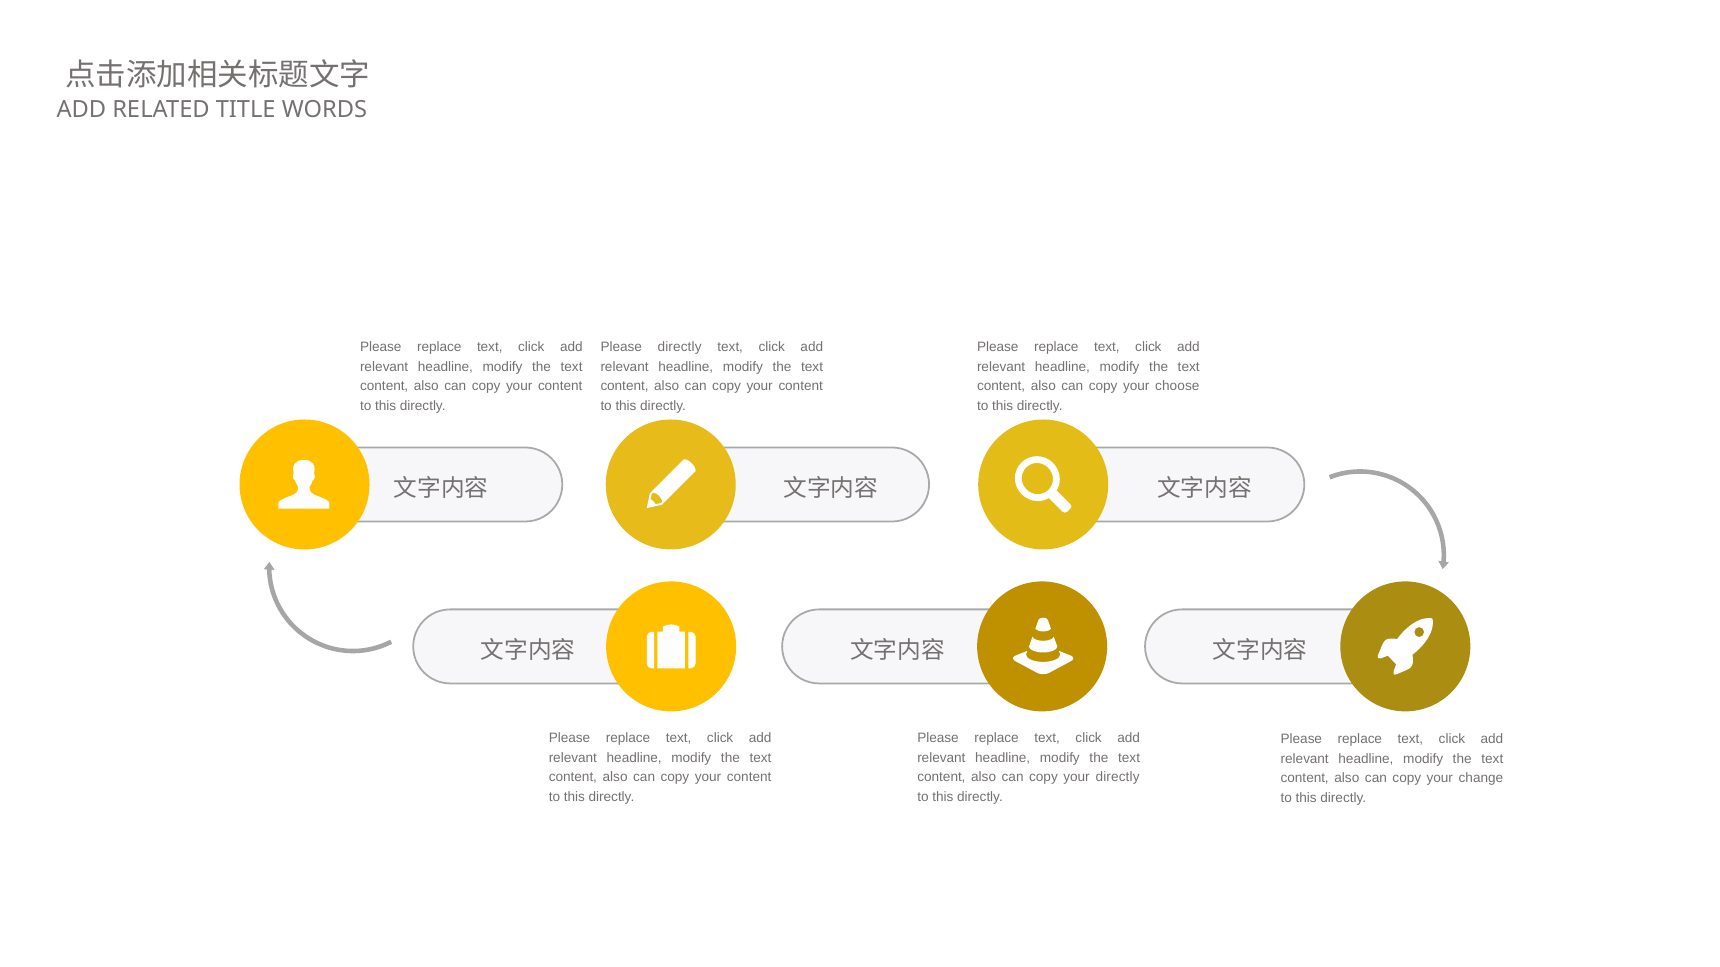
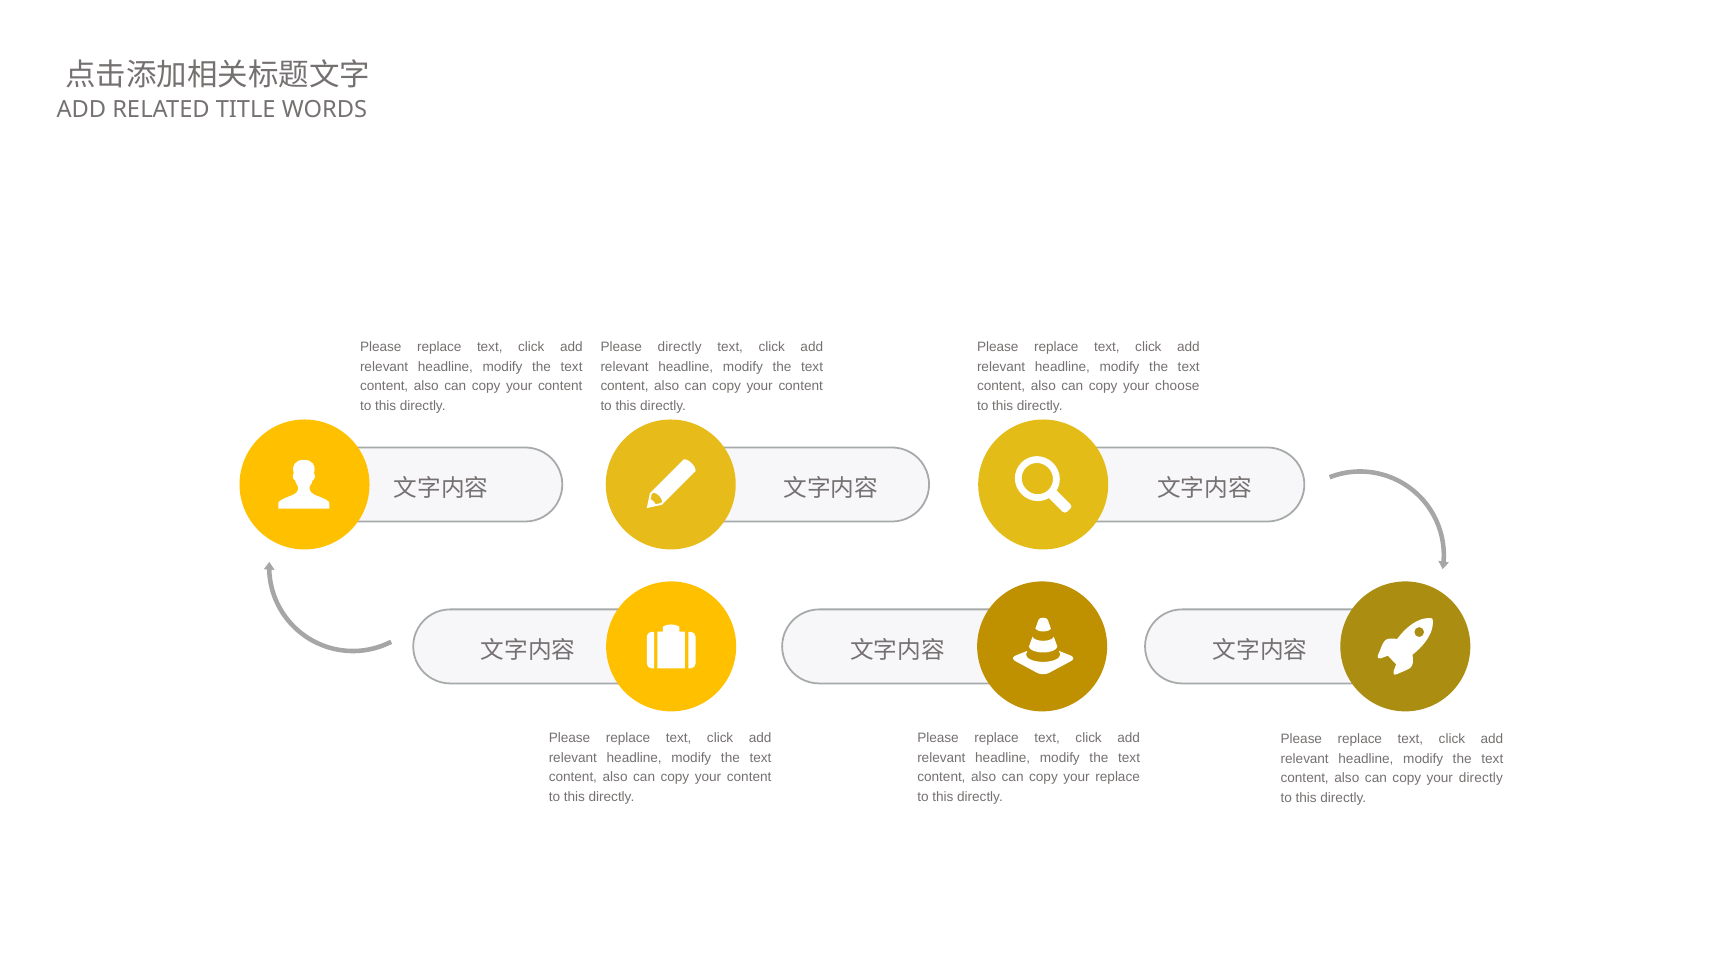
your directly: directly -> replace
your change: change -> directly
